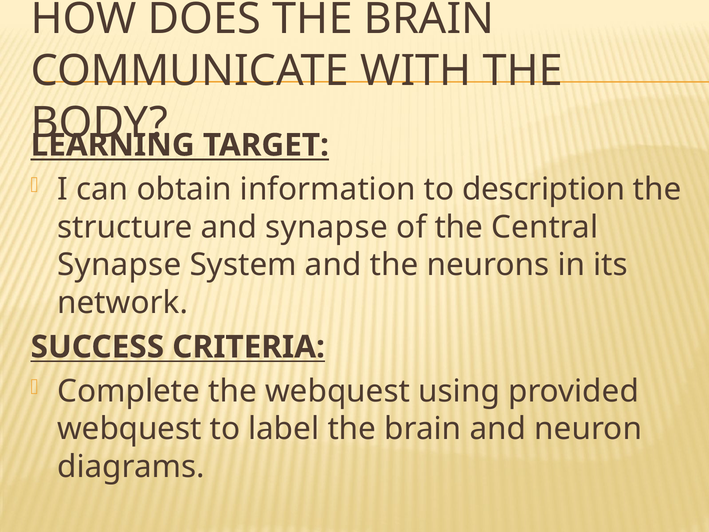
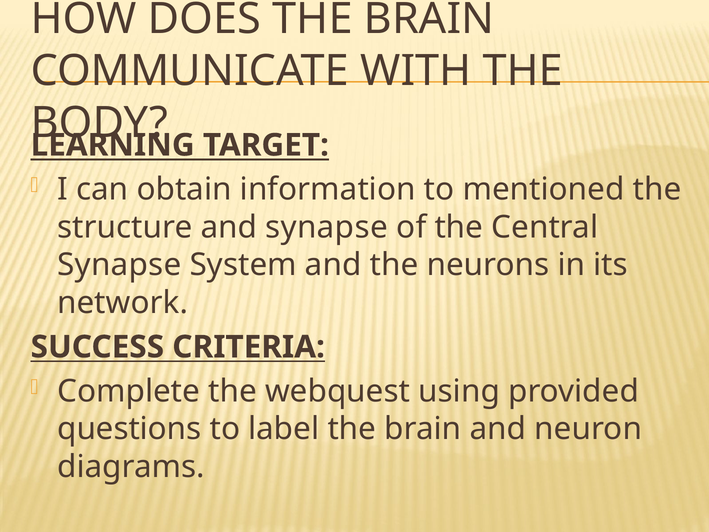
description: description -> mentioned
webquest at (129, 429): webquest -> questions
